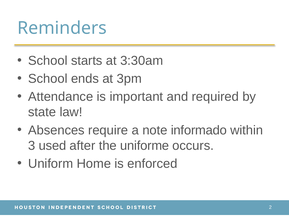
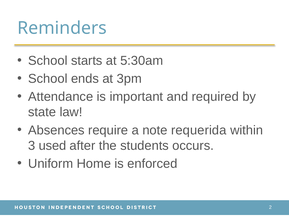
3:30am: 3:30am -> 5:30am
informado: informado -> requerida
uniforme: uniforme -> students
